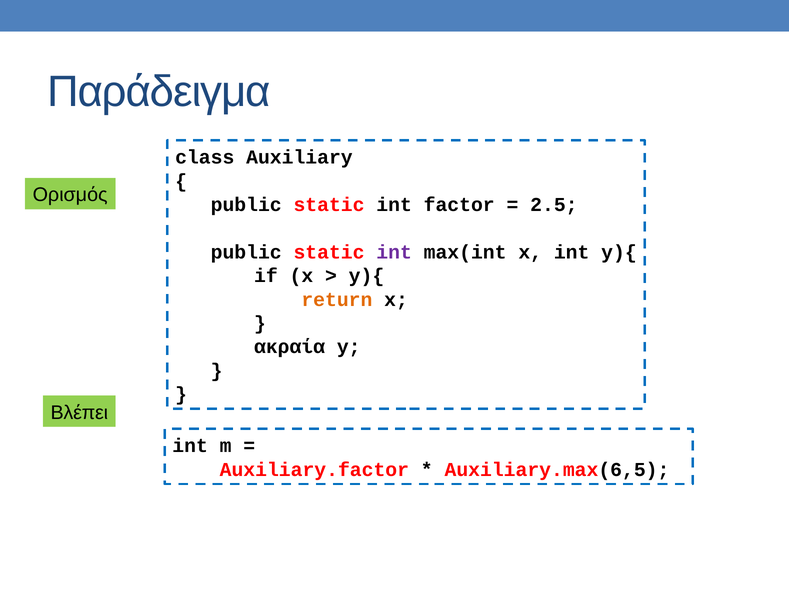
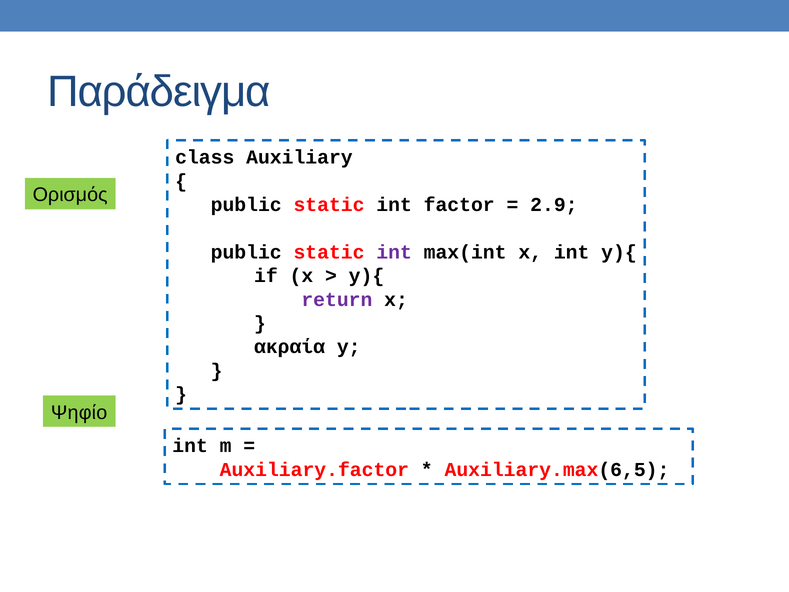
2.5: 2.5 -> 2.9
return colour: orange -> purple
Βλέπει: Βλέπει -> Ψηφίο
